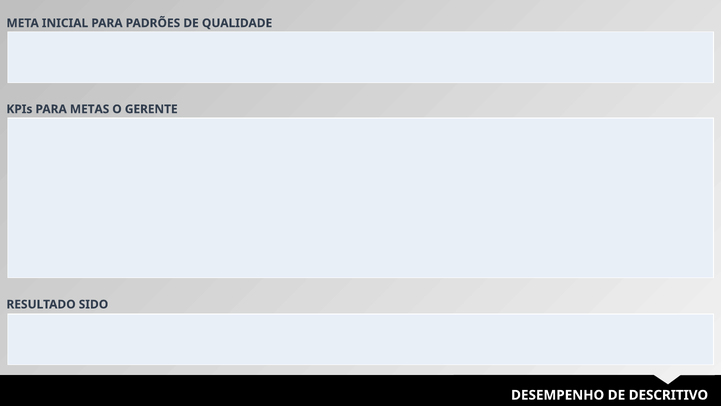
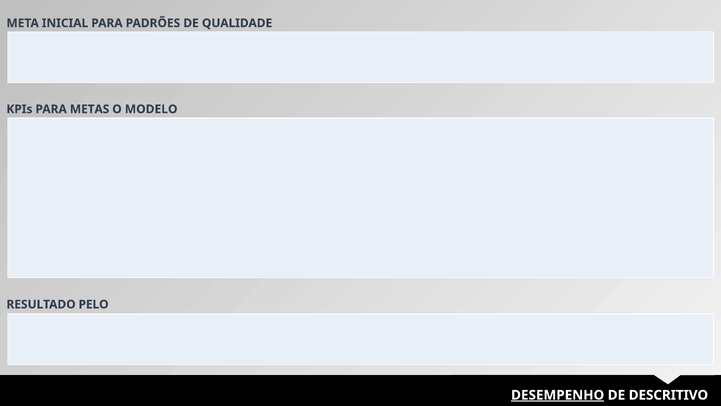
GERENTE: GERENTE -> MODELO
SIDO: SIDO -> PELO
DESEMPENHO underline: none -> present
